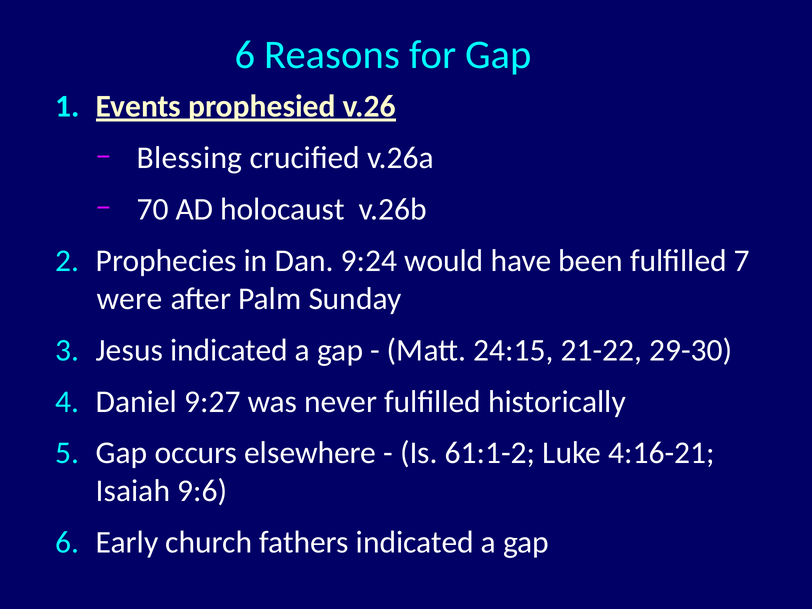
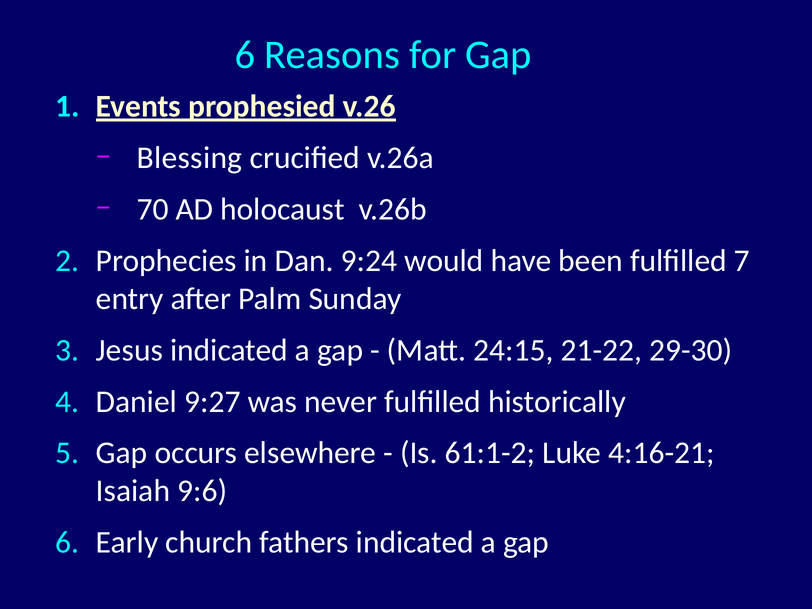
were: were -> entry
